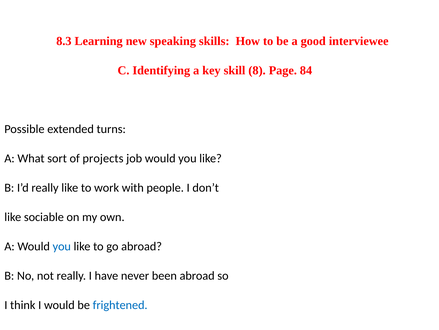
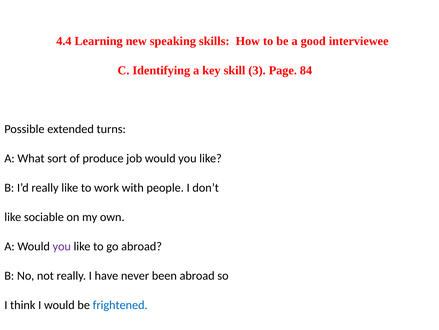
8.3: 8.3 -> 4.4
8: 8 -> 3
projects: projects -> produce
you at (62, 246) colour: blue -> purple
